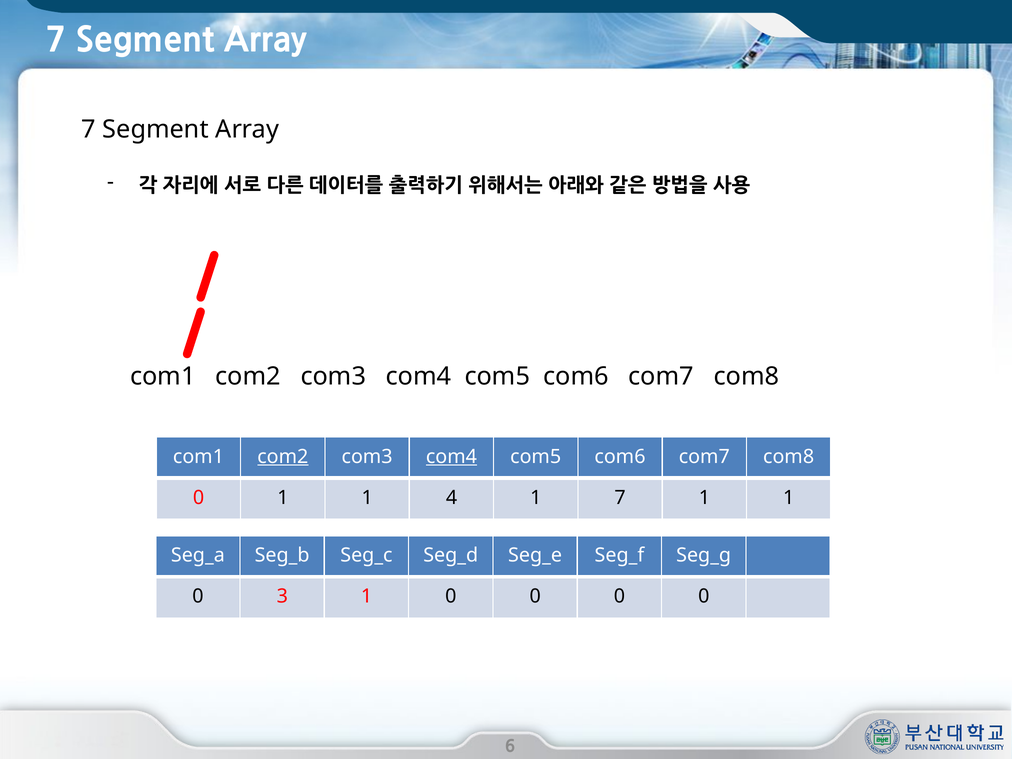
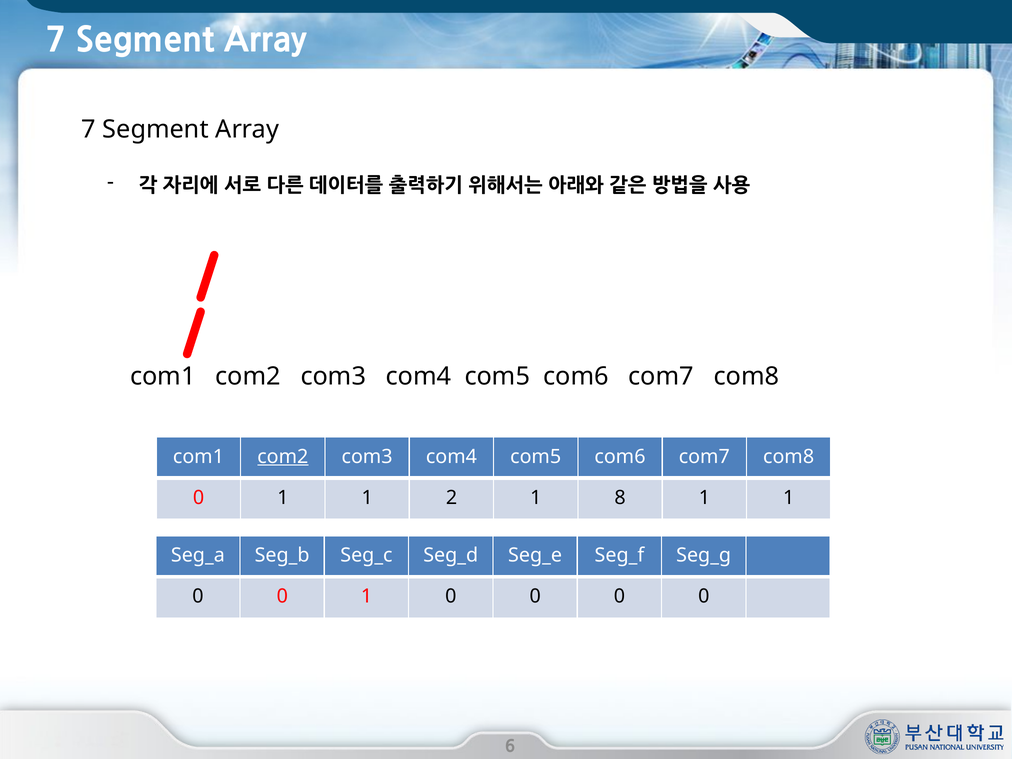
com4 at (451, 457) underline: present -> none
4: 4 -> 2
1 7: 7 -> 8
3 at (282, 596): 3 -> 0
